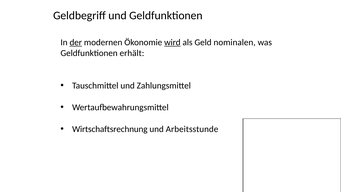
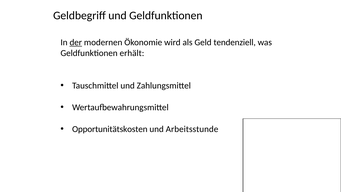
wird underline: present -> none
nominalen: nominalen -> tendenziell
Wirtschaftsrechnung: Wirtschaftsrechnung -> Opportunitätskosten
